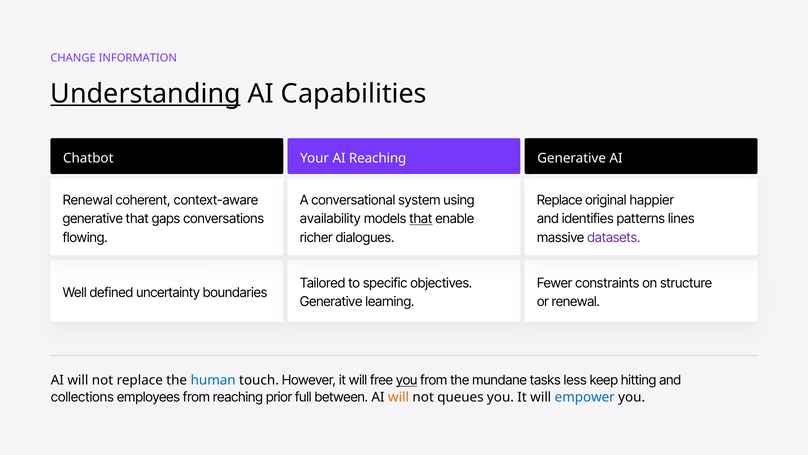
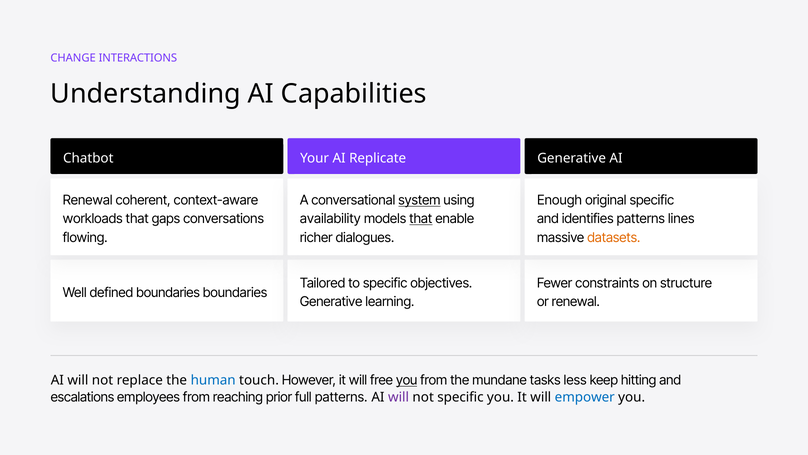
INFORMATION: INFORMATION -> INTERACTIONS
Understanding underline: present -> none
AI Reaching: Reaching -> Replicate
system underline: none -> present
Replace at (560, 200): Replace -> Enough
original happier: happier -> specific
generative at (93, 219): generative -> workloads
datasets colour: purple -> orange
defined uncertainty: uncertainty -> boundaries
collections: collections -> escalations
full between: between -> patterns
will at (399, 397) colour: orange -> purple
not queues: queues -> specific
